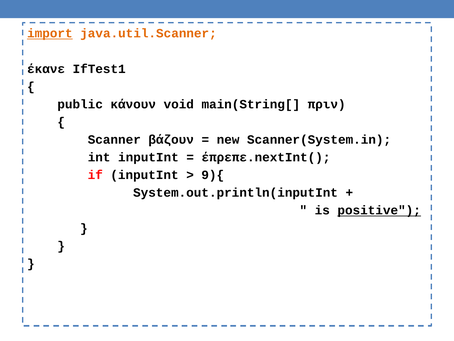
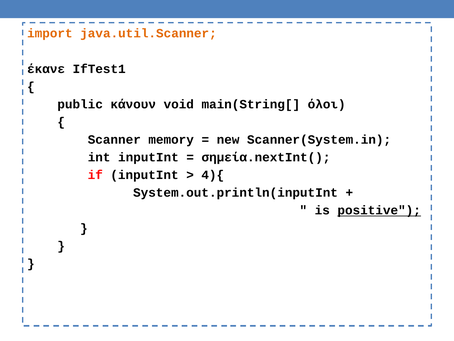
import underline: present -> none
πριν: πριν -> όλοι
βάζουν: βάζουν -> memory
έπρεπε.nextInt(: έπρεπε.nextInt( -> σημεία.nextInt(
9){: 9){ -> 4){
